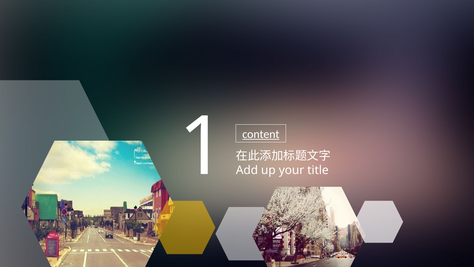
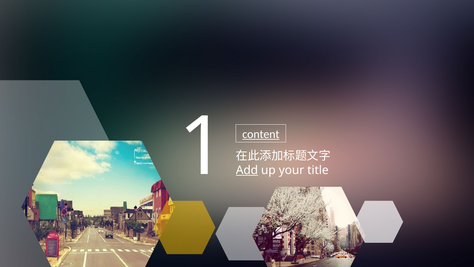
Add underline: none -> present
